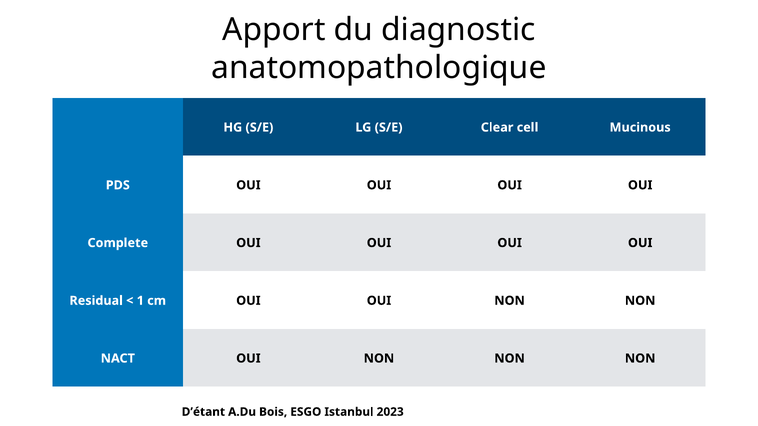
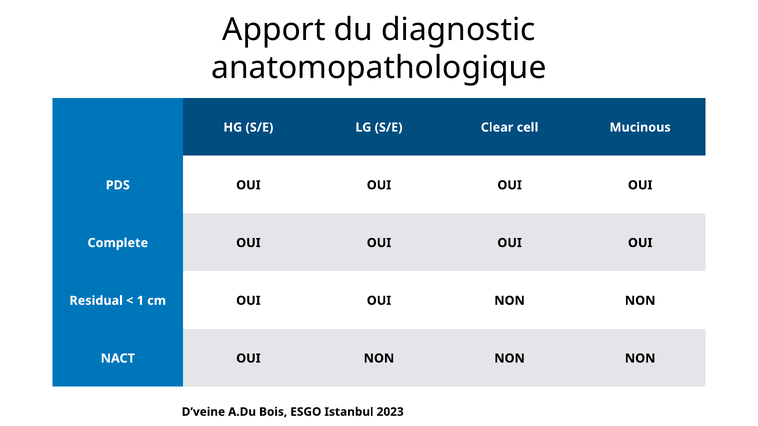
D’étant: D’étant -> D’veine
